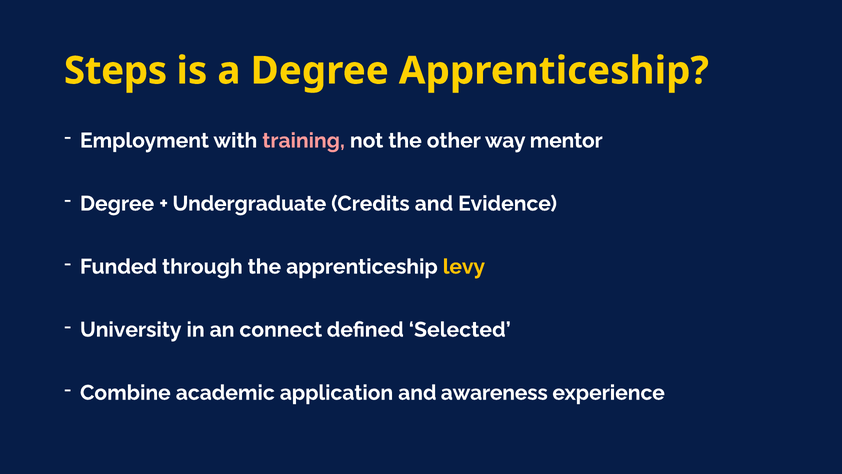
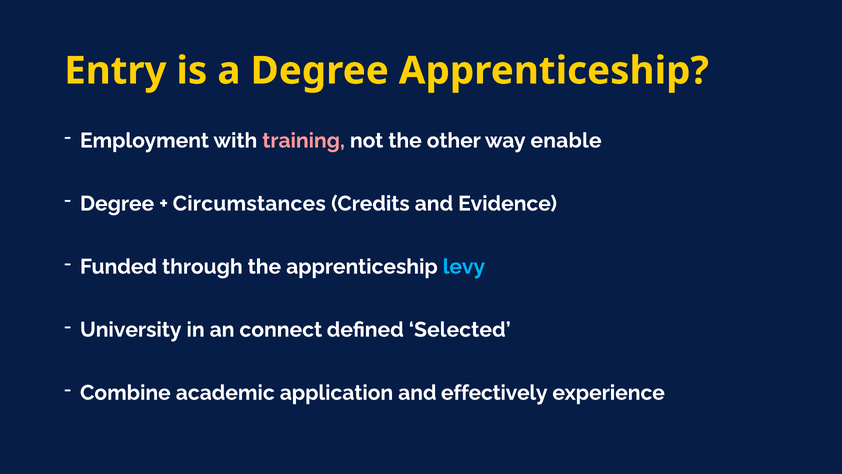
Steps: Steps -> Entry
mentor: mentor -> enable
Undergraduate: Undergraduate -> Circumstances
levy colour: yellow -> light blue
awareness: awareness -> effectively
